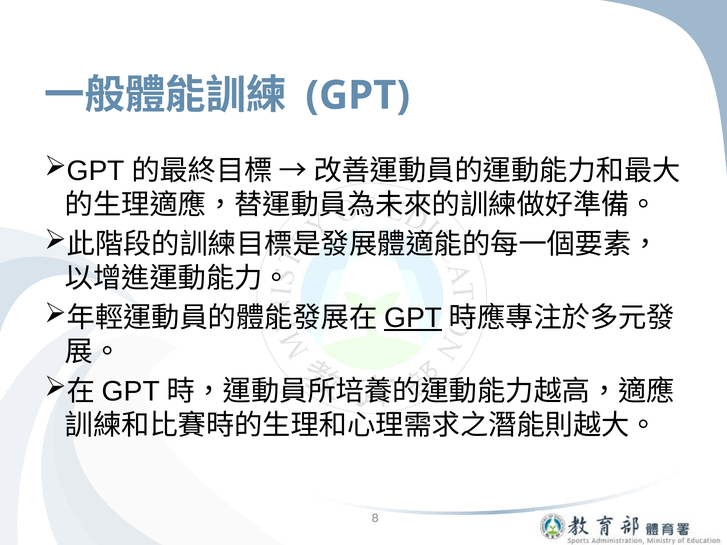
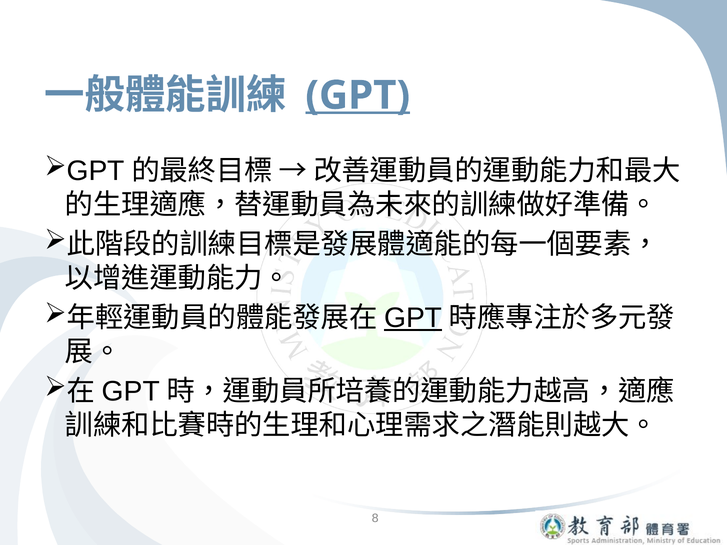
GPT at (358, 95) underline: none -> present
